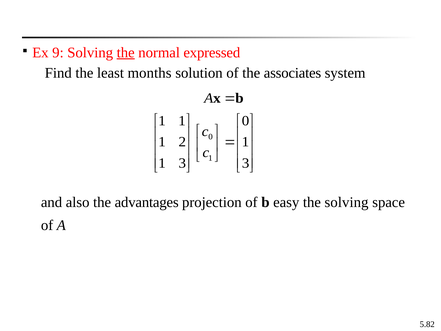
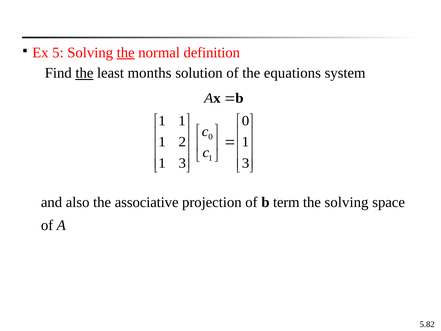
9: 9 -> 5
expressed: expressed -> definition
the at (84, 73) underline: none -> present
associates: associates -> equations
advantages: advantages -> associative
easy: easy -> term
